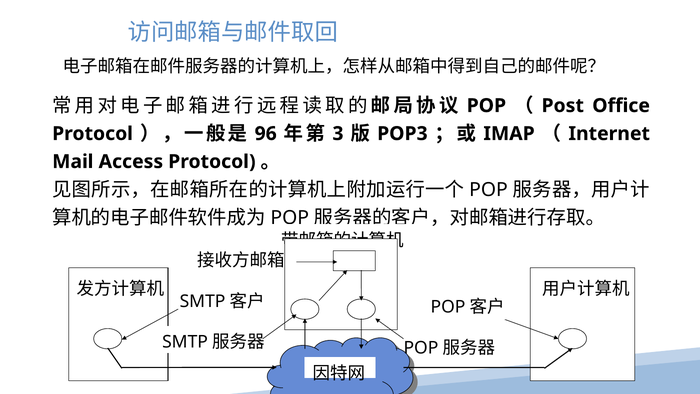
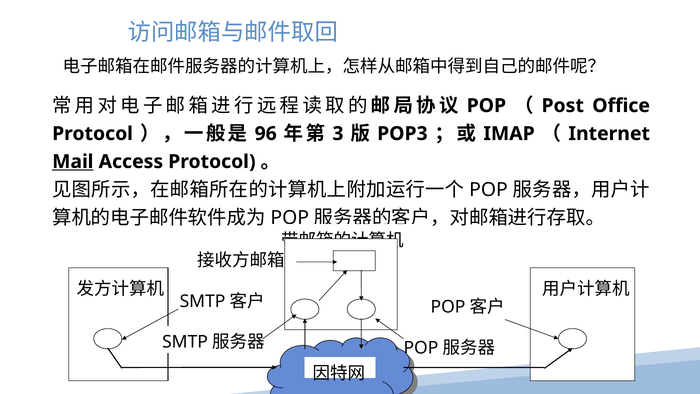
Mail underline: none -> present
